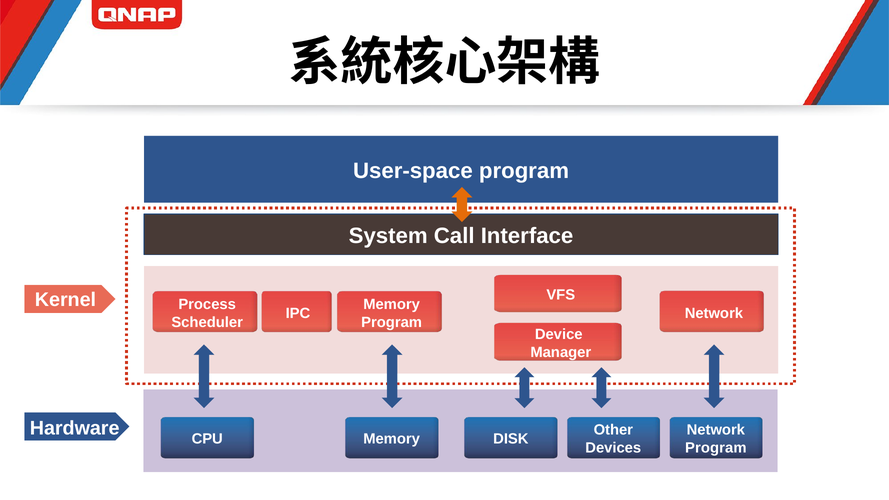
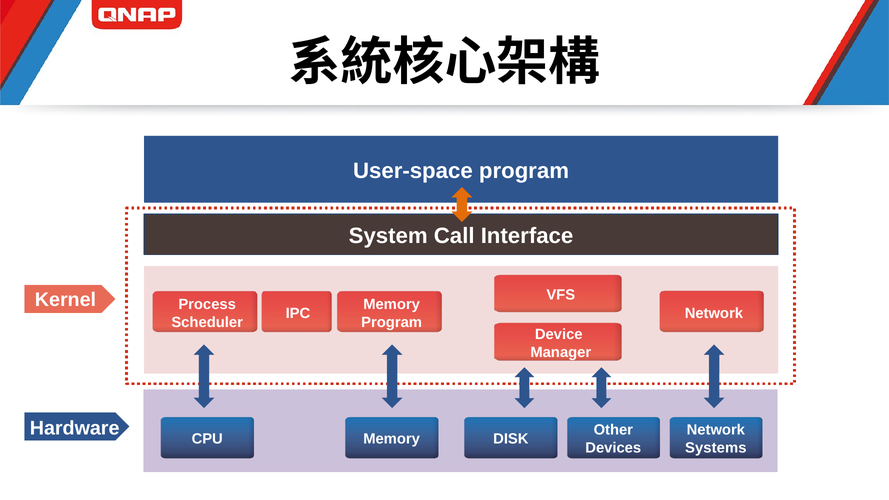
Program at (716, 448): Program -> Systems
